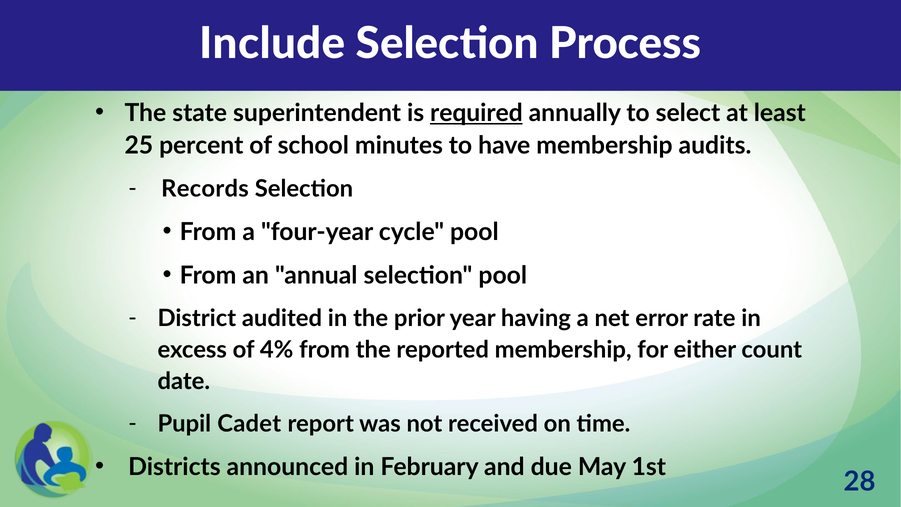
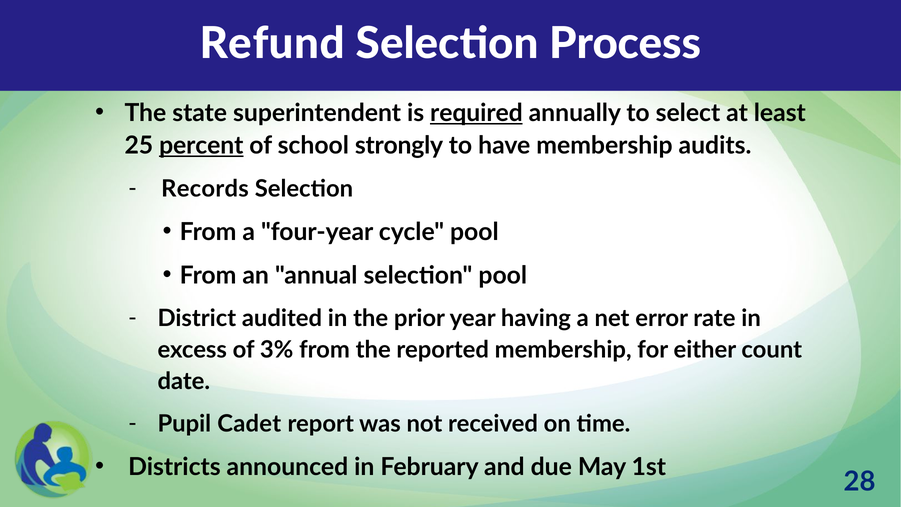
Include: Include -> Refund
percent underline: none -> present
minutes: minutes -> strongly
4%: 4% -> 3%
